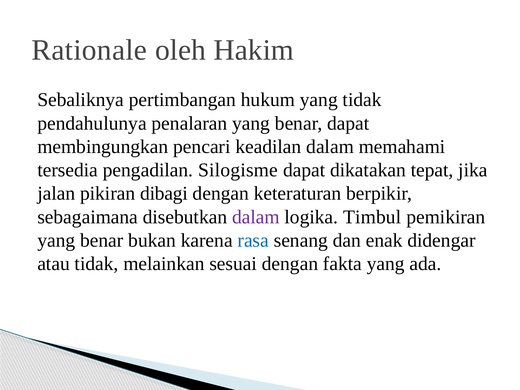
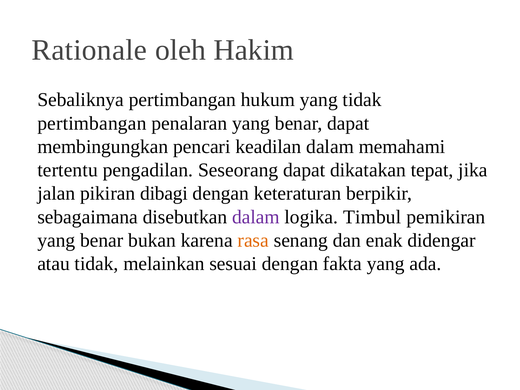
pendahulunya at (92, 123): pendahulunya -> pertimbangan
tersedia: tersedia -> tertentu
Silogisme: Silogisme -> Seseorang
rasa colour: blue -> orange
